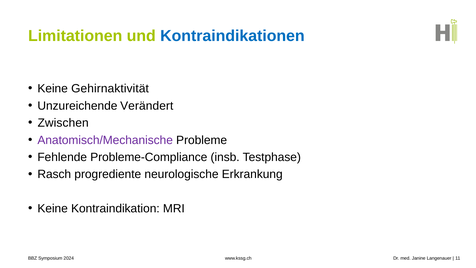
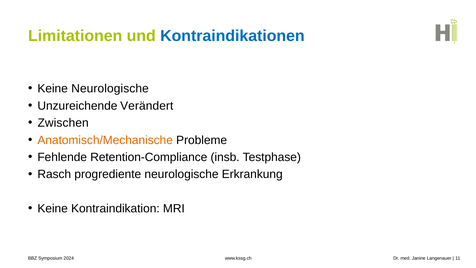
Keine Gehirnaktivität: Gehirnaktivität -> Neurologische
Anatomisch/Mechanische colour: purple -> orange
Probleme-Compliance: Probleme-Compliance -> Retention-Compliance
